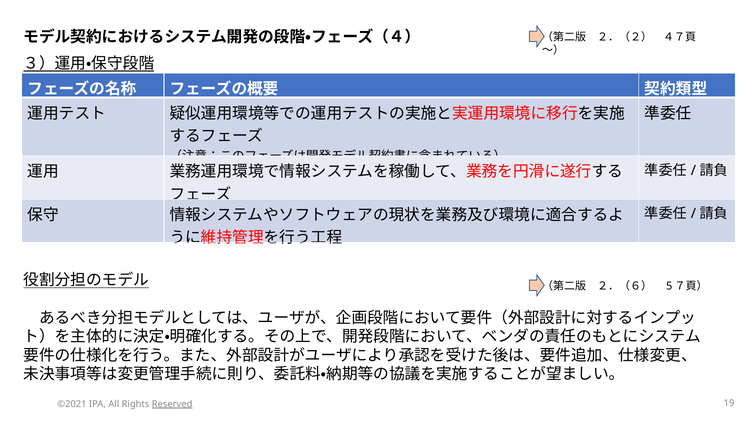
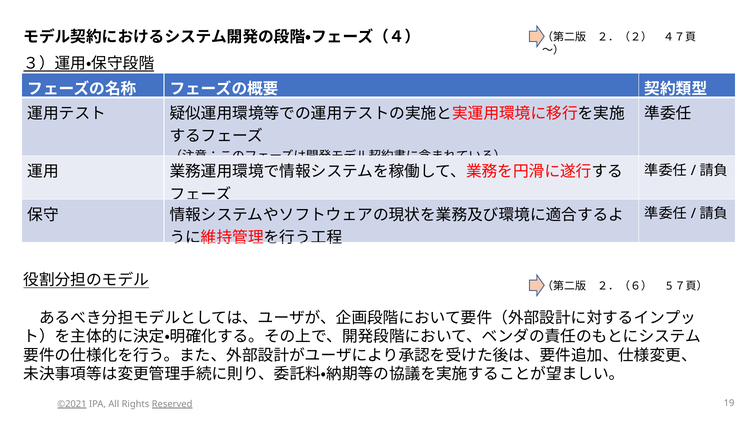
©2021 underline: none -> present
